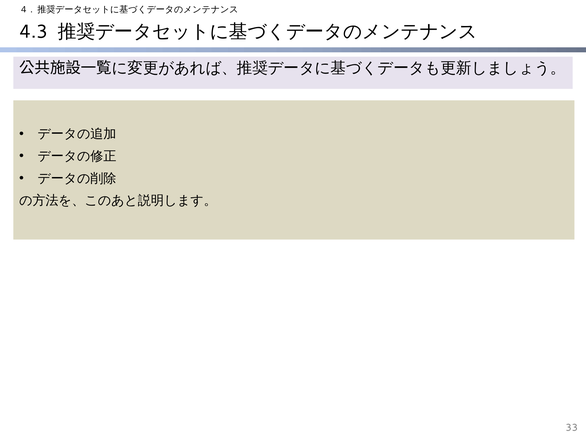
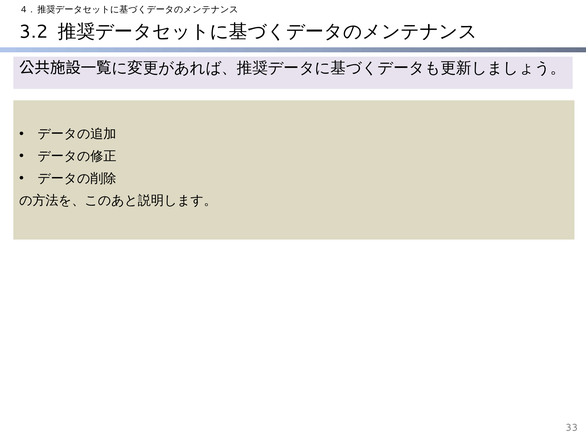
4.3: 4.3 -> 3.2
